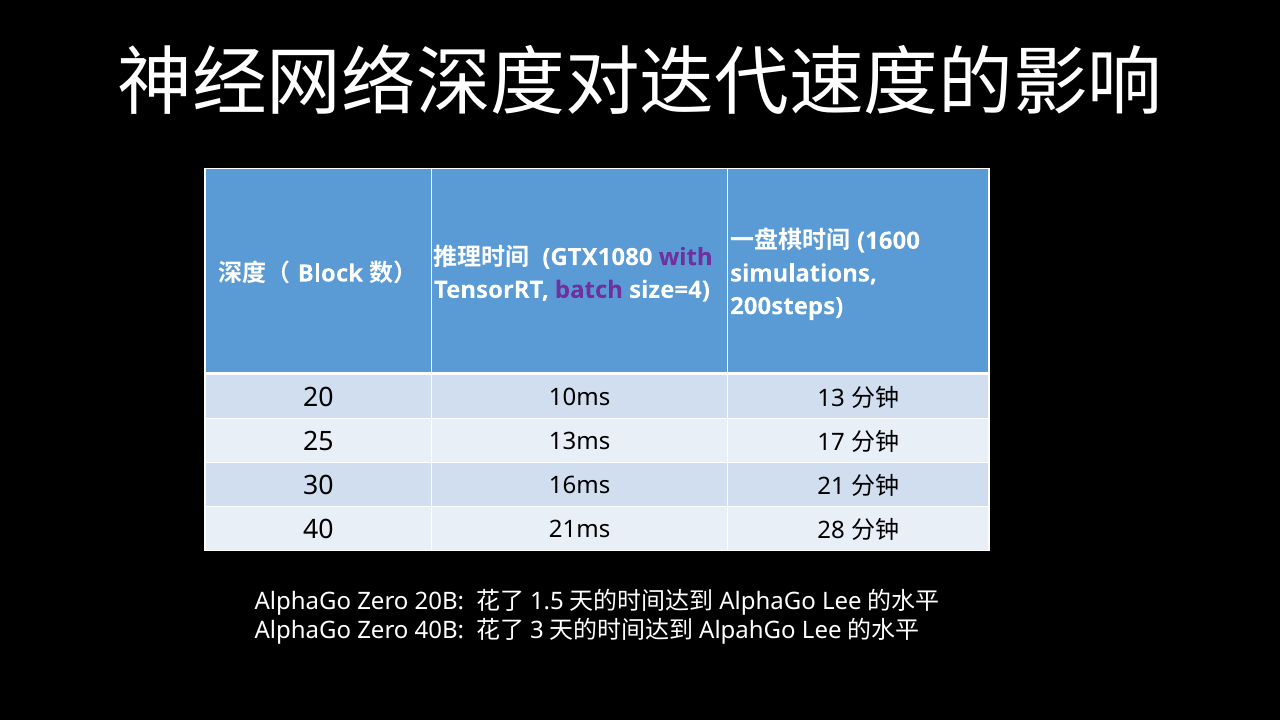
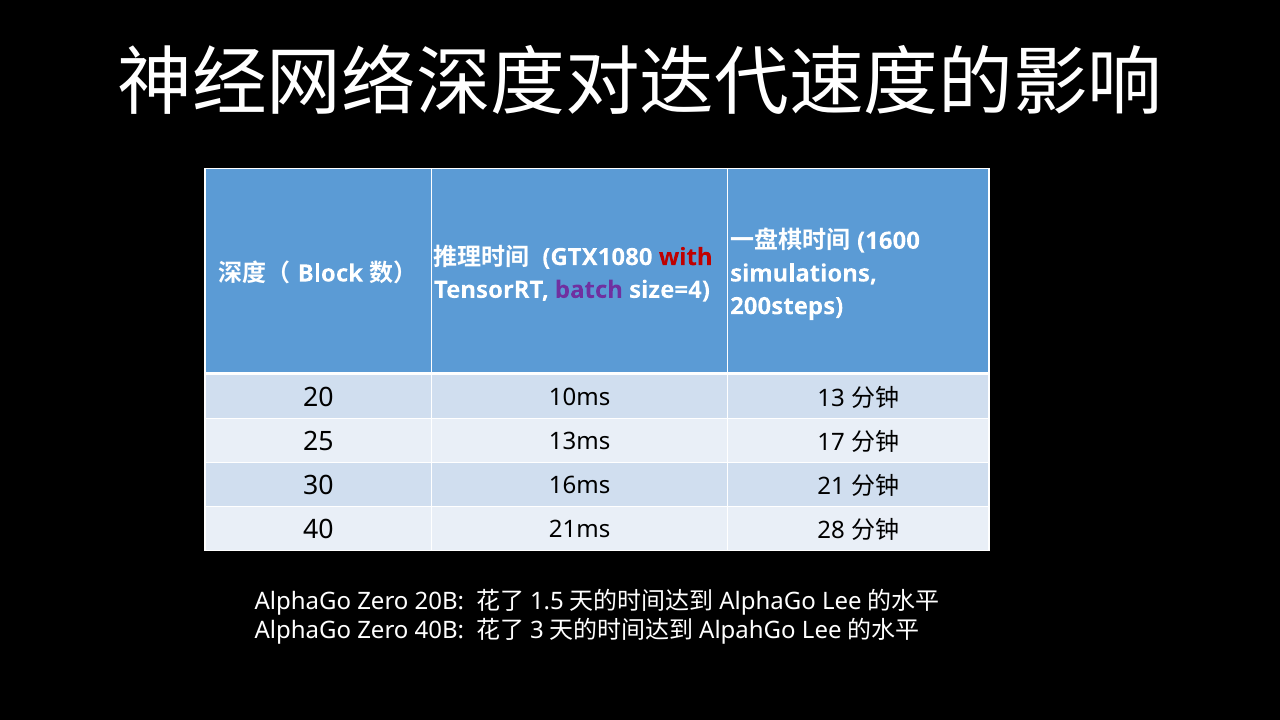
with colour: purple -> red
